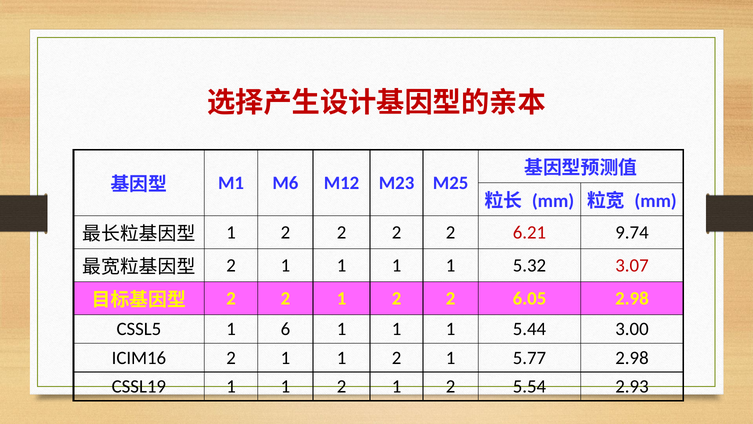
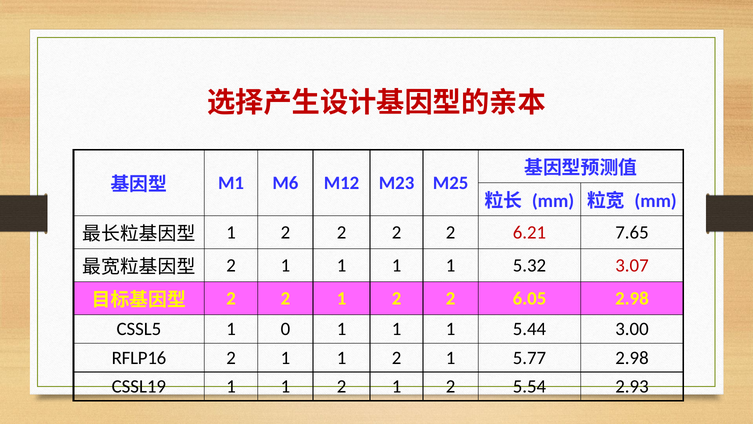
9.74: 9.74 -> 7.65
6: 6 -> 0
ICIM16: ICIM16 -> RFLP16
